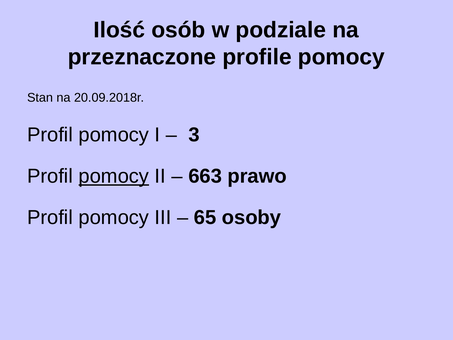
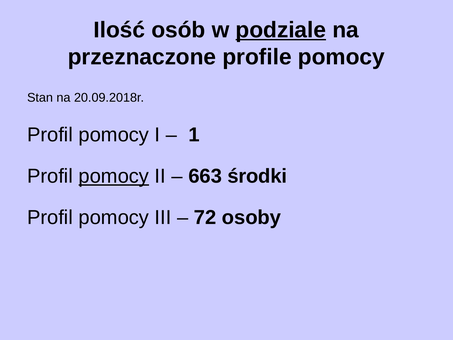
podziale underline: none -> present
3: 3 -> 1
prawo: prawo -> środki
65: 65 -> 72
